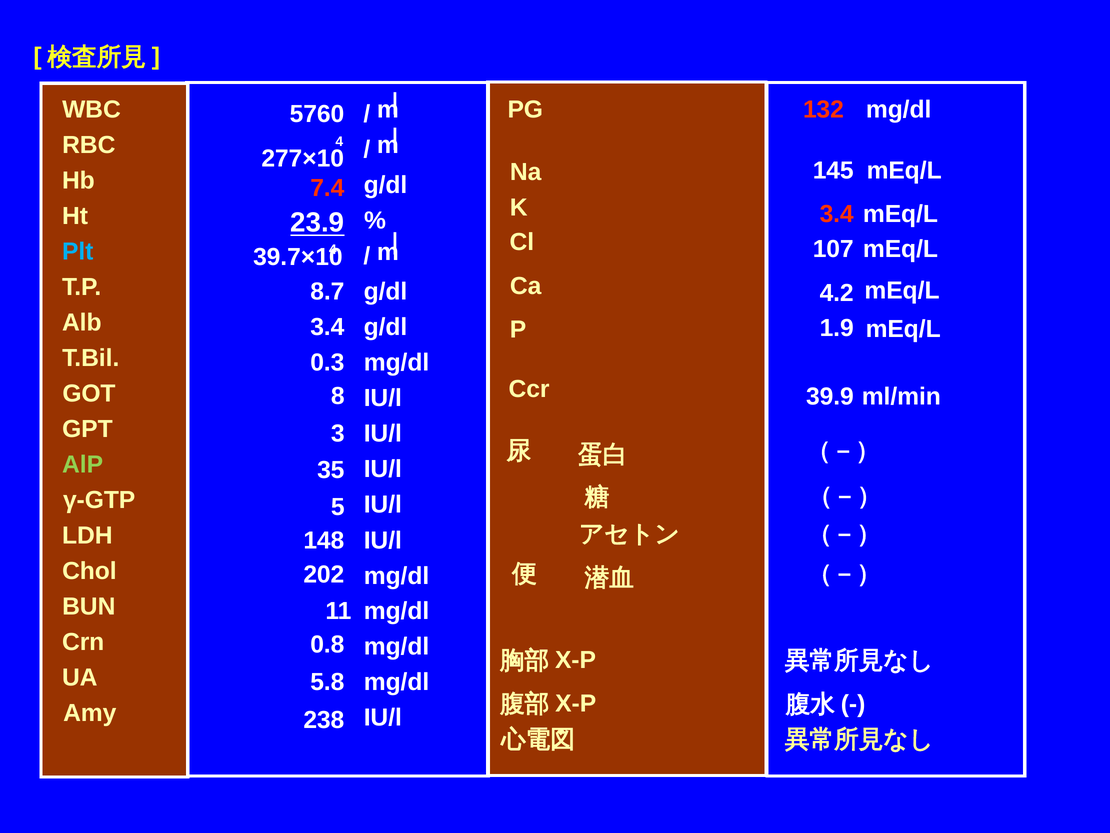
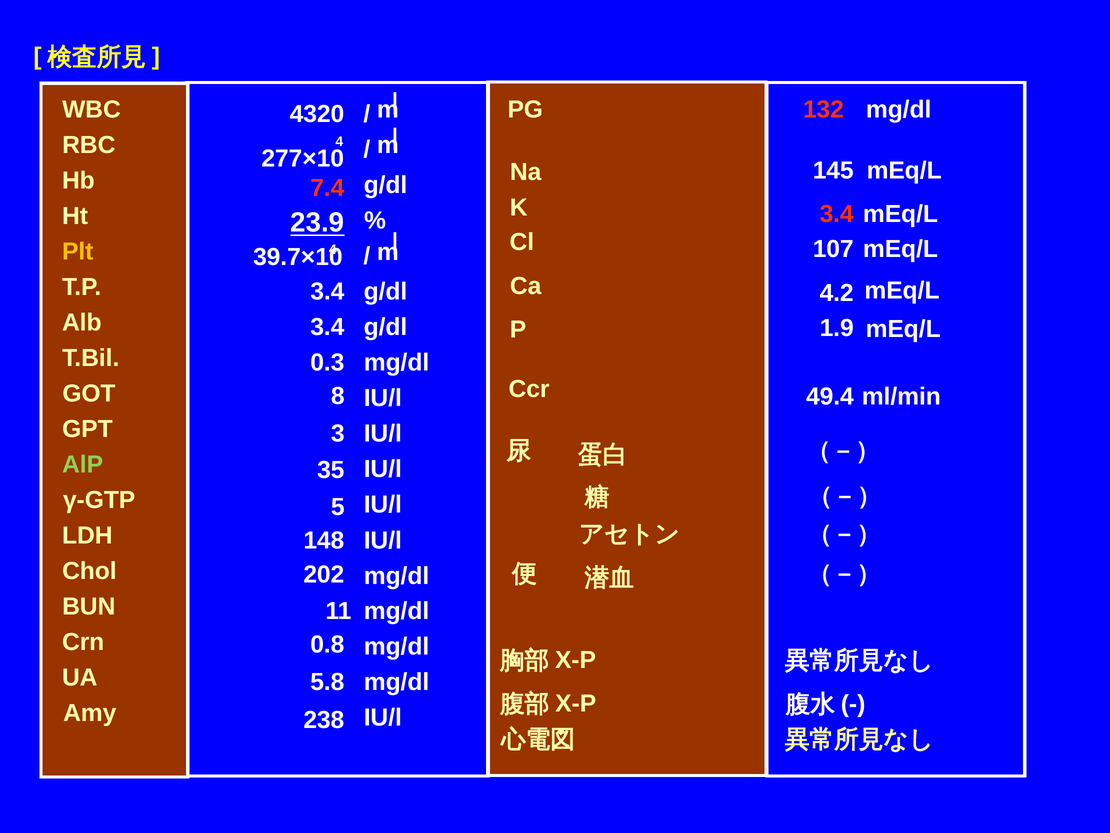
5760: 5760 -> 4320
Plt colour: light blue -> yellow
8.7 at (327, 292): 8.7 -> 3.4
39.9: 39.9 -> 49.4
